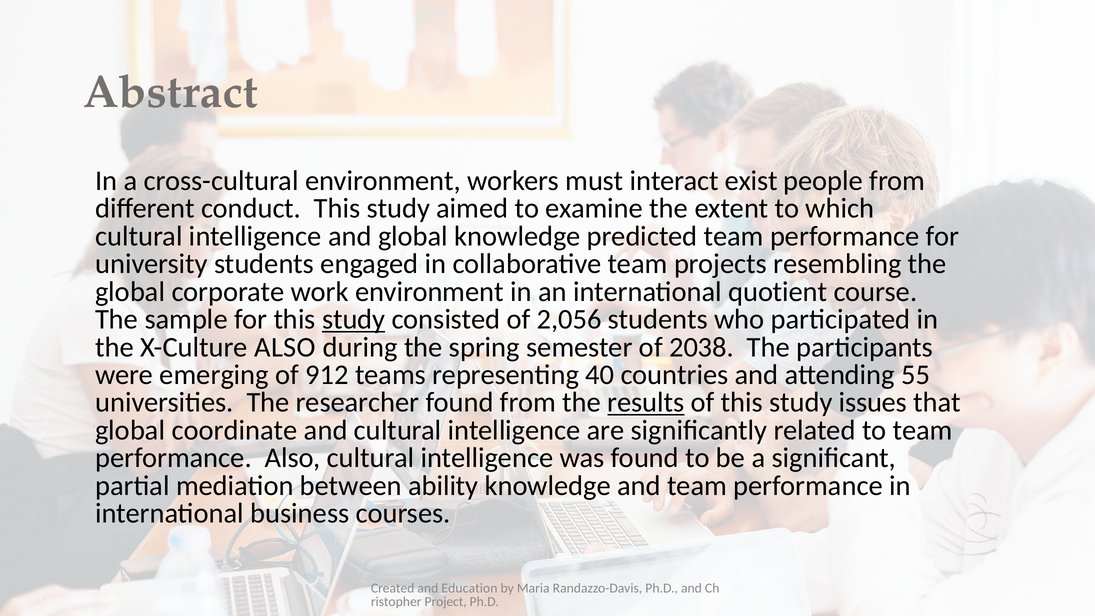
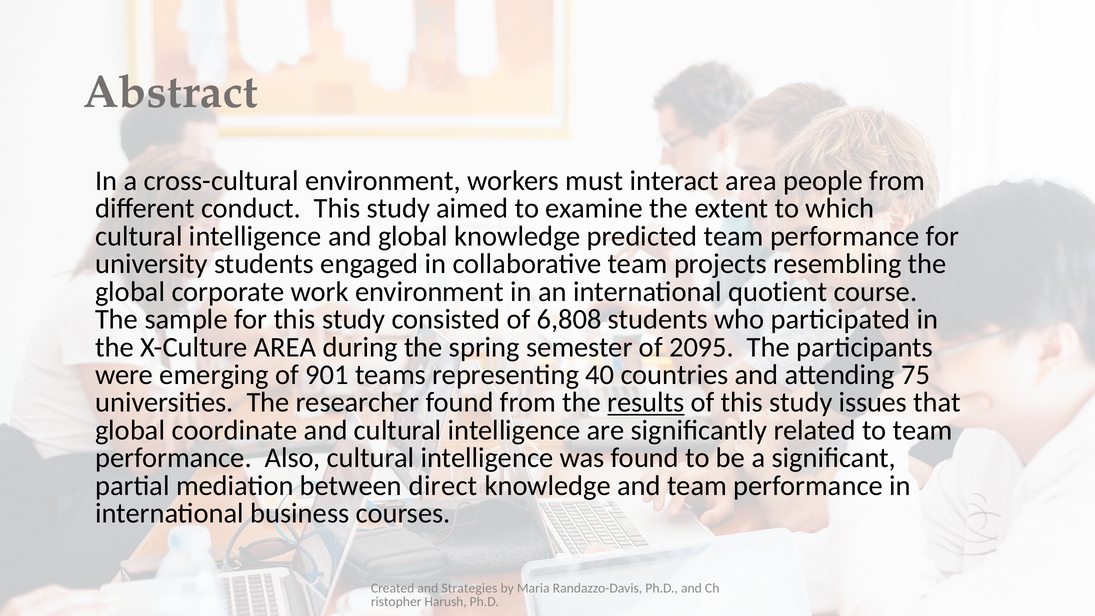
interact exist: exist -> area
study at (354, 319) underline: present -> none
2,056: 2,056 -> 6,808
X-Culture ALSO: ALSO -> AREA
2038: 2038 -> 2095
912: 912 -> 901
55: 55 -> 75
ability: ability -> direct
Education: Education -> Strategies
Project: Project -> Harush
